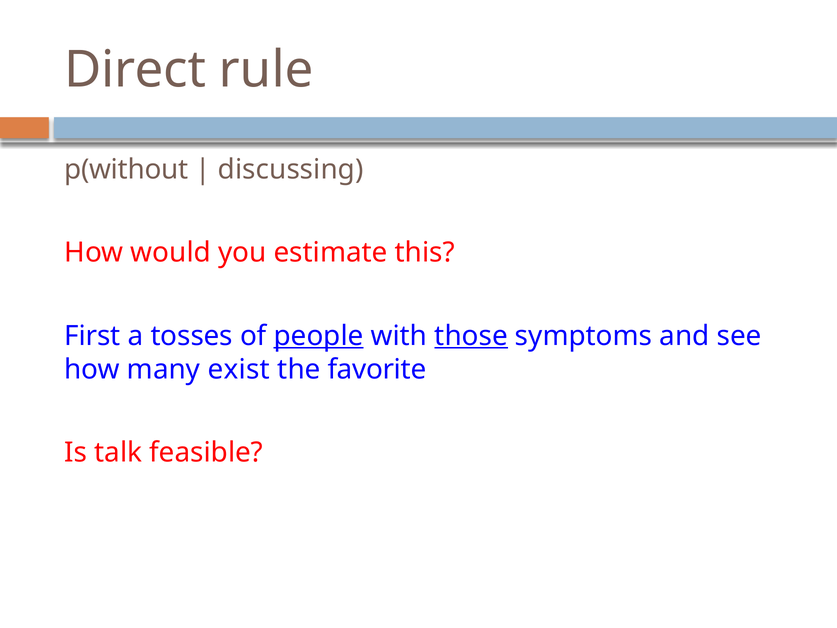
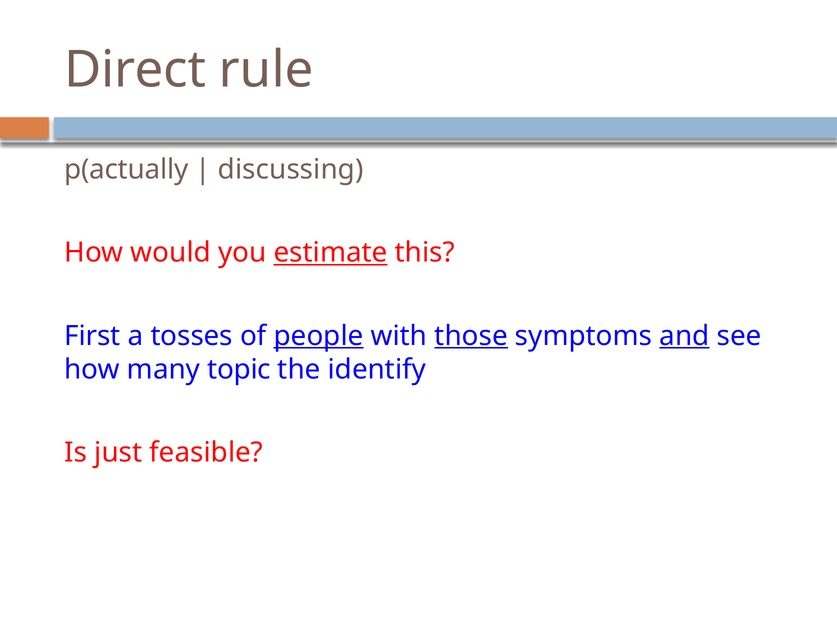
p(without: p(without -> p(actually
estimate underline: none -> present
and underline: none -> present
exist: exist -> topic
favorite: favorite -> identify
talk: talk -> just
